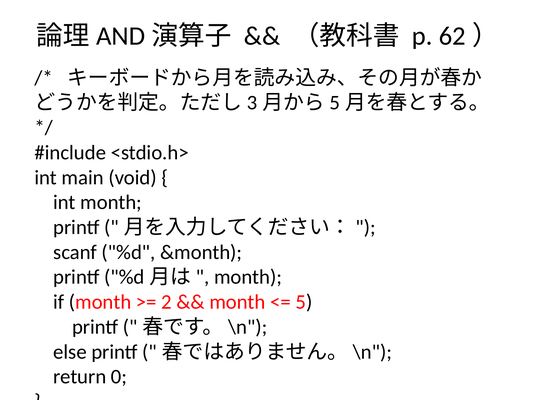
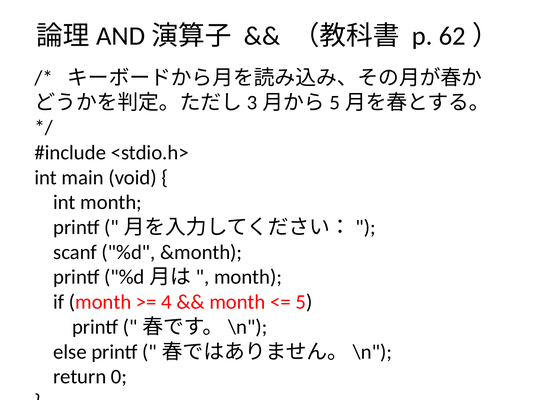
2: 2 -> 4
